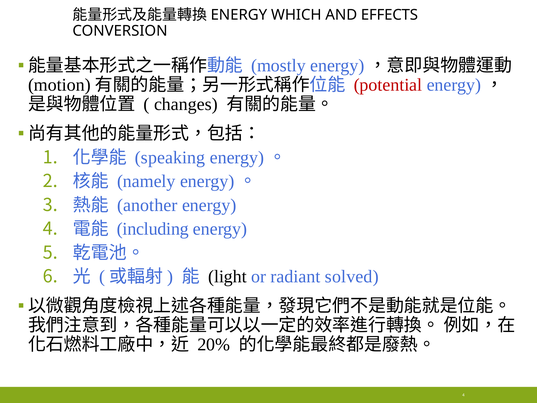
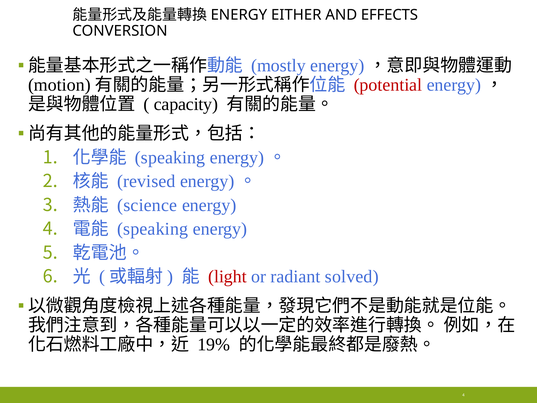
WHICH: WHICH -> EITHER
changes: changes -> capacity
namely: namely -> revised
another: another -> science
including at (153, 229): including -> speaking
light colour: black -> red
20%: 20% -> 19%
